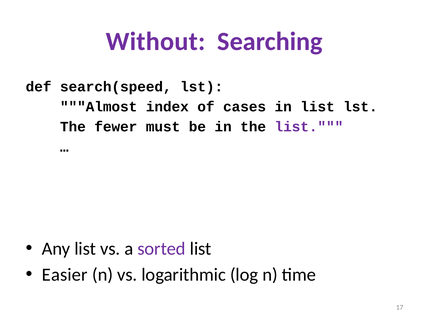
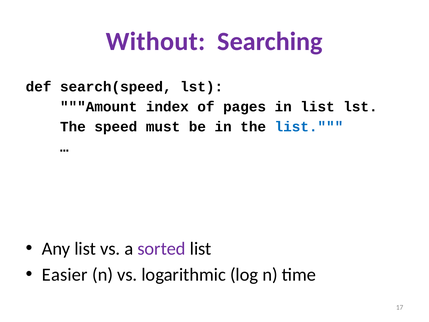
Almost: Almost -> Amount
cases: cases -> pages
fewer: fewer -> speed
list at (309, 127) colour: purple -> blue
